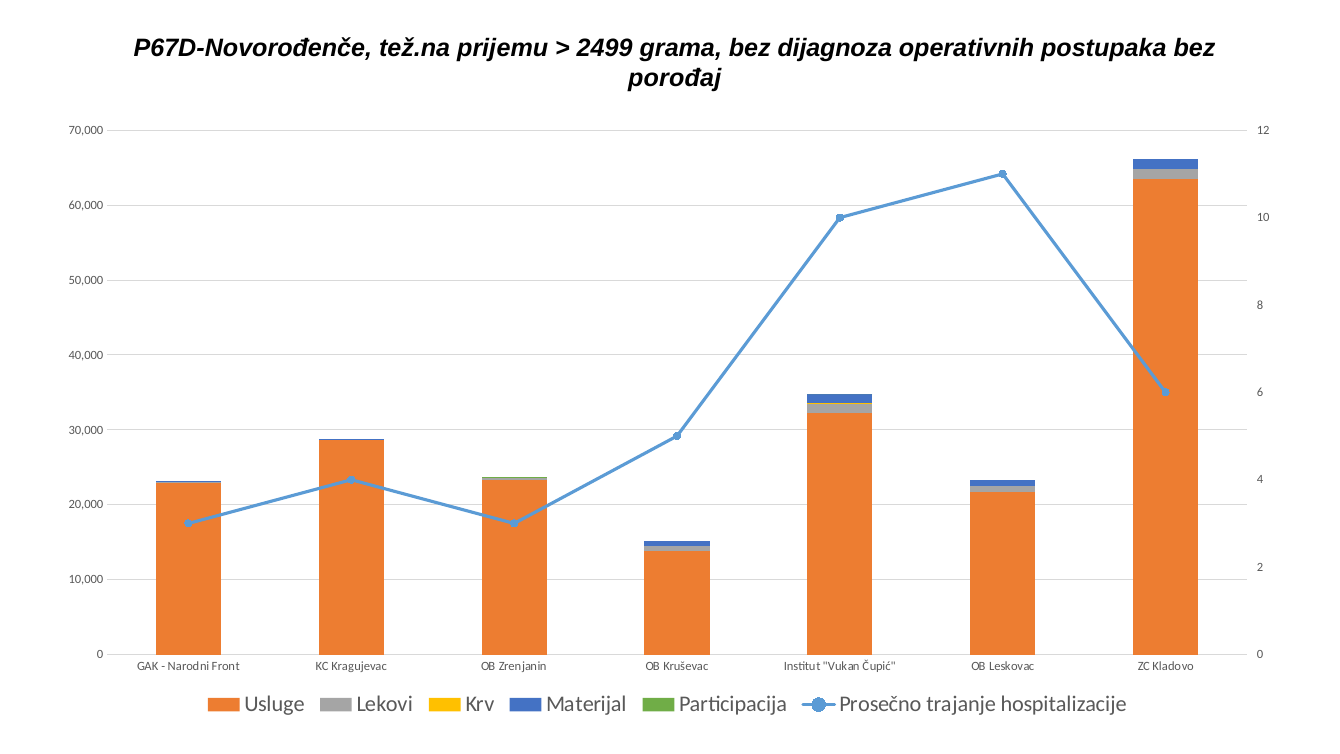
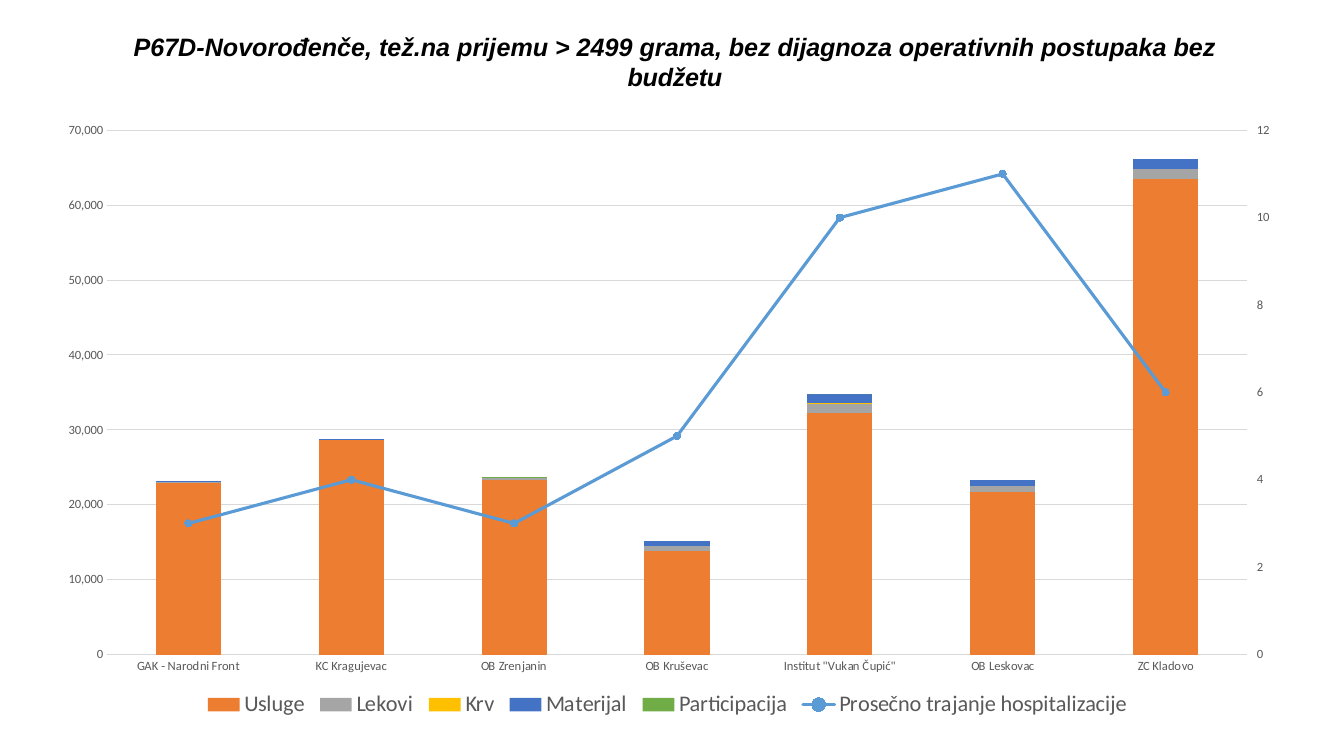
porođaj: porođaj -> budžetu
